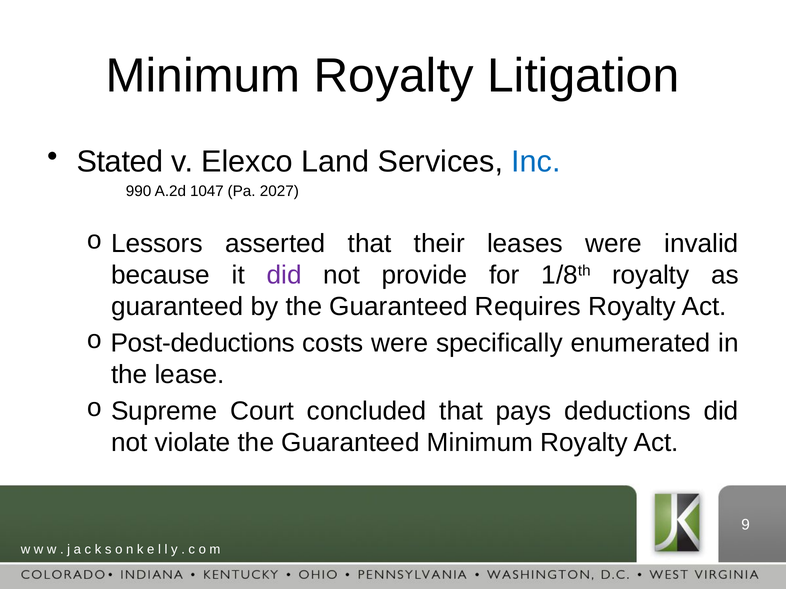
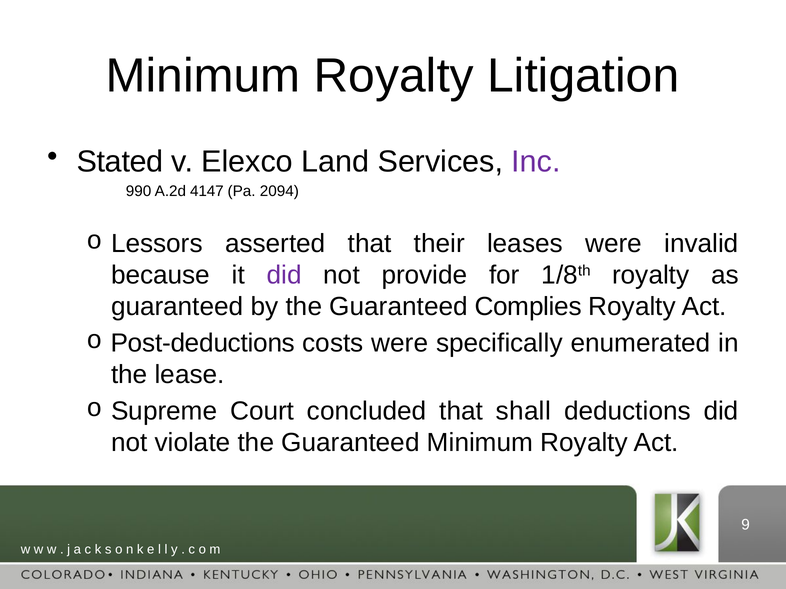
Inc colour: blue -> purple
1047: 1047 -> 4147
2027: 2027 -> 2094
Requires: Requires -> Complies
pays: pays -> shall
